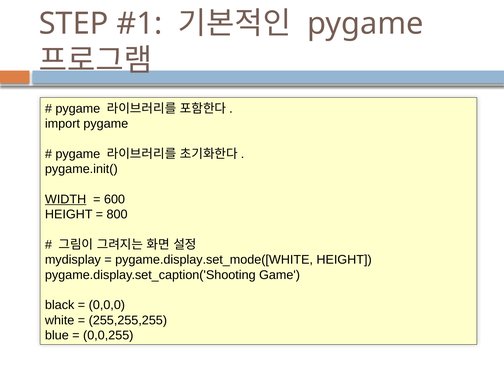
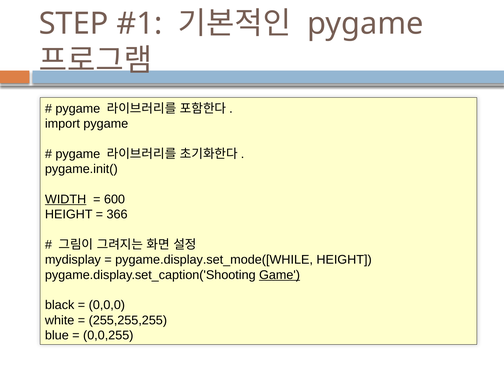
800: 800 -> 366
pygame.display.set_mode([WHITE: pygame.display.set_mode([WHITE -> pygame.display.set_mode([WHILE
Game underline: none -> present
